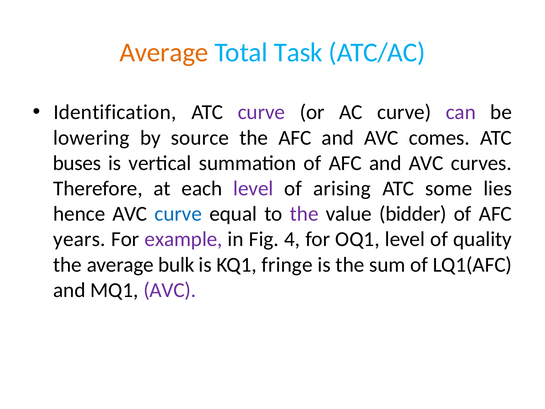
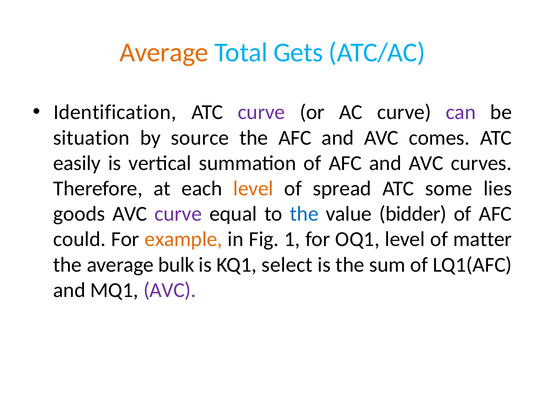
Task: Task -> Gets
lowering: lowering -> situation
buses: buses -> easily
level at (253, 188) colour: purple -> orange
arising: arising -> spread
hence: hence -> goods
curve at (178, 214) colour: blue -> purple
the at (304, 214) colour: purple -> blue
years: years -> could
example colour: purple -> orange
4: 4 -> 1
quality: quality -> matter
fringe: fringe -> select
